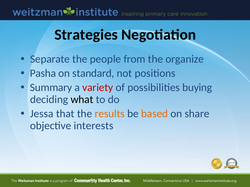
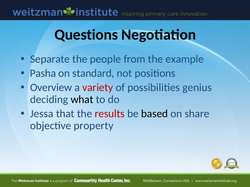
Strategies: Strategies -> Questions
organize: organize -> example
Summary: Summary -> Overview
buying: buying -> genius
results colour: orange -> red
based colour: orange -> black
interests: interests -> property
